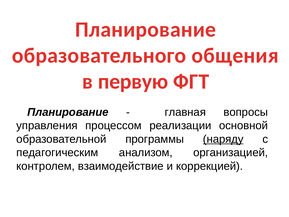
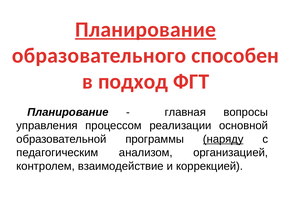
Планирование at (146, 29) underline: none -> present
общения: общения -> способен
первую: первую -> подход
